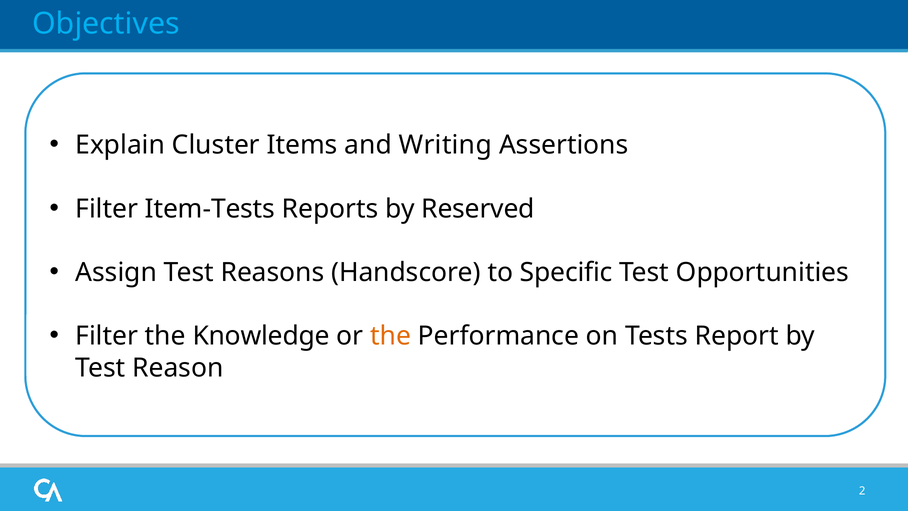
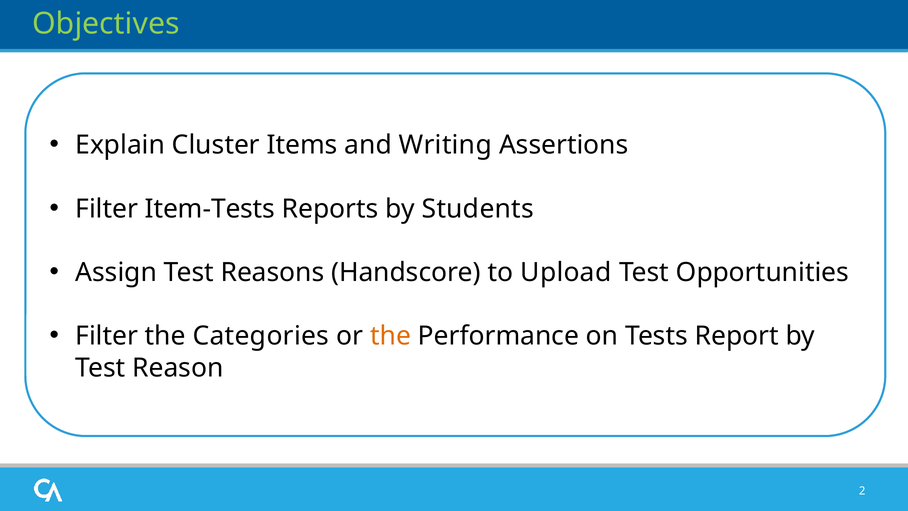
Objectives colour: light blue -> light green
Reserved: Reserved -> Students
Specific: Specific -> Upload
Knowledge: Knowledge -> Categories
